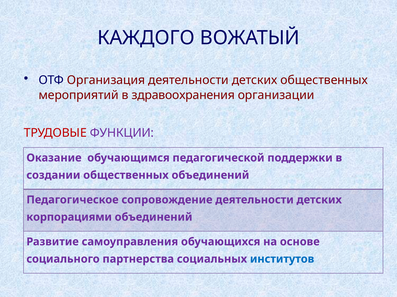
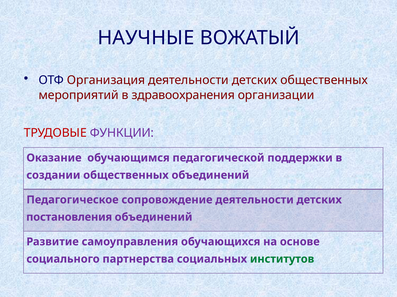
КАЖДОГО: КАЖДОГО -> НАУЧНЫЕ
корпорациями: корпорациями -> постановления
институтов colour: blue -> green
